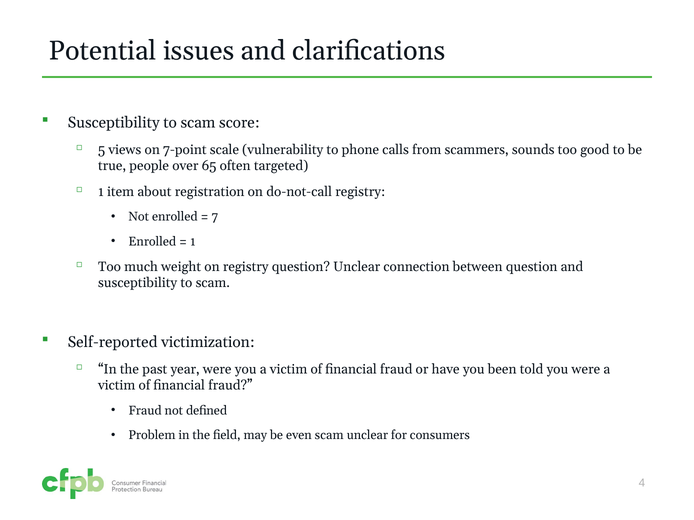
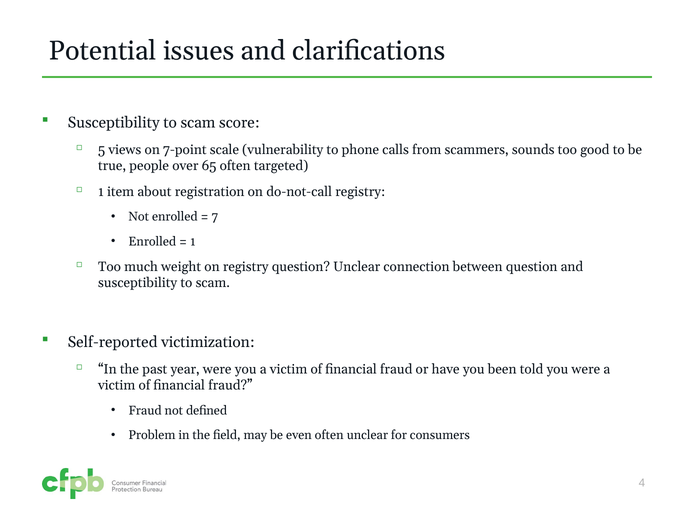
even scam: scam -> often
